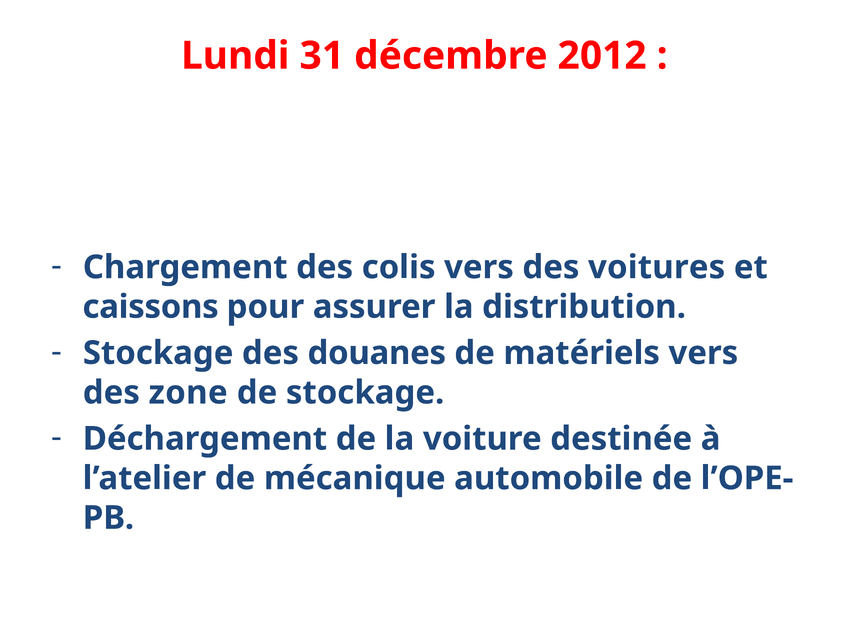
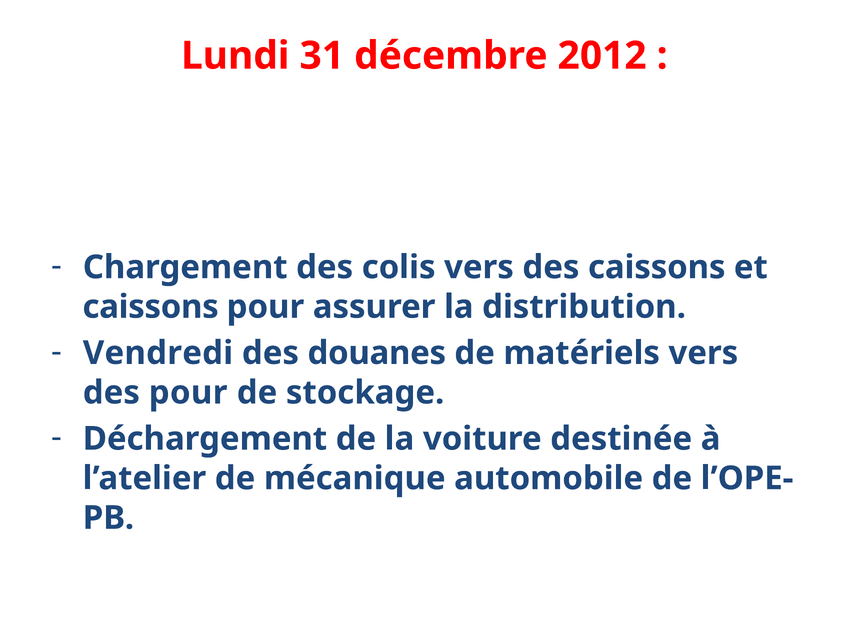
des voitures: voitures -> caissons
Stockage at (158, 353): Stockage -> Vendredi
des zone: zone -> pour
